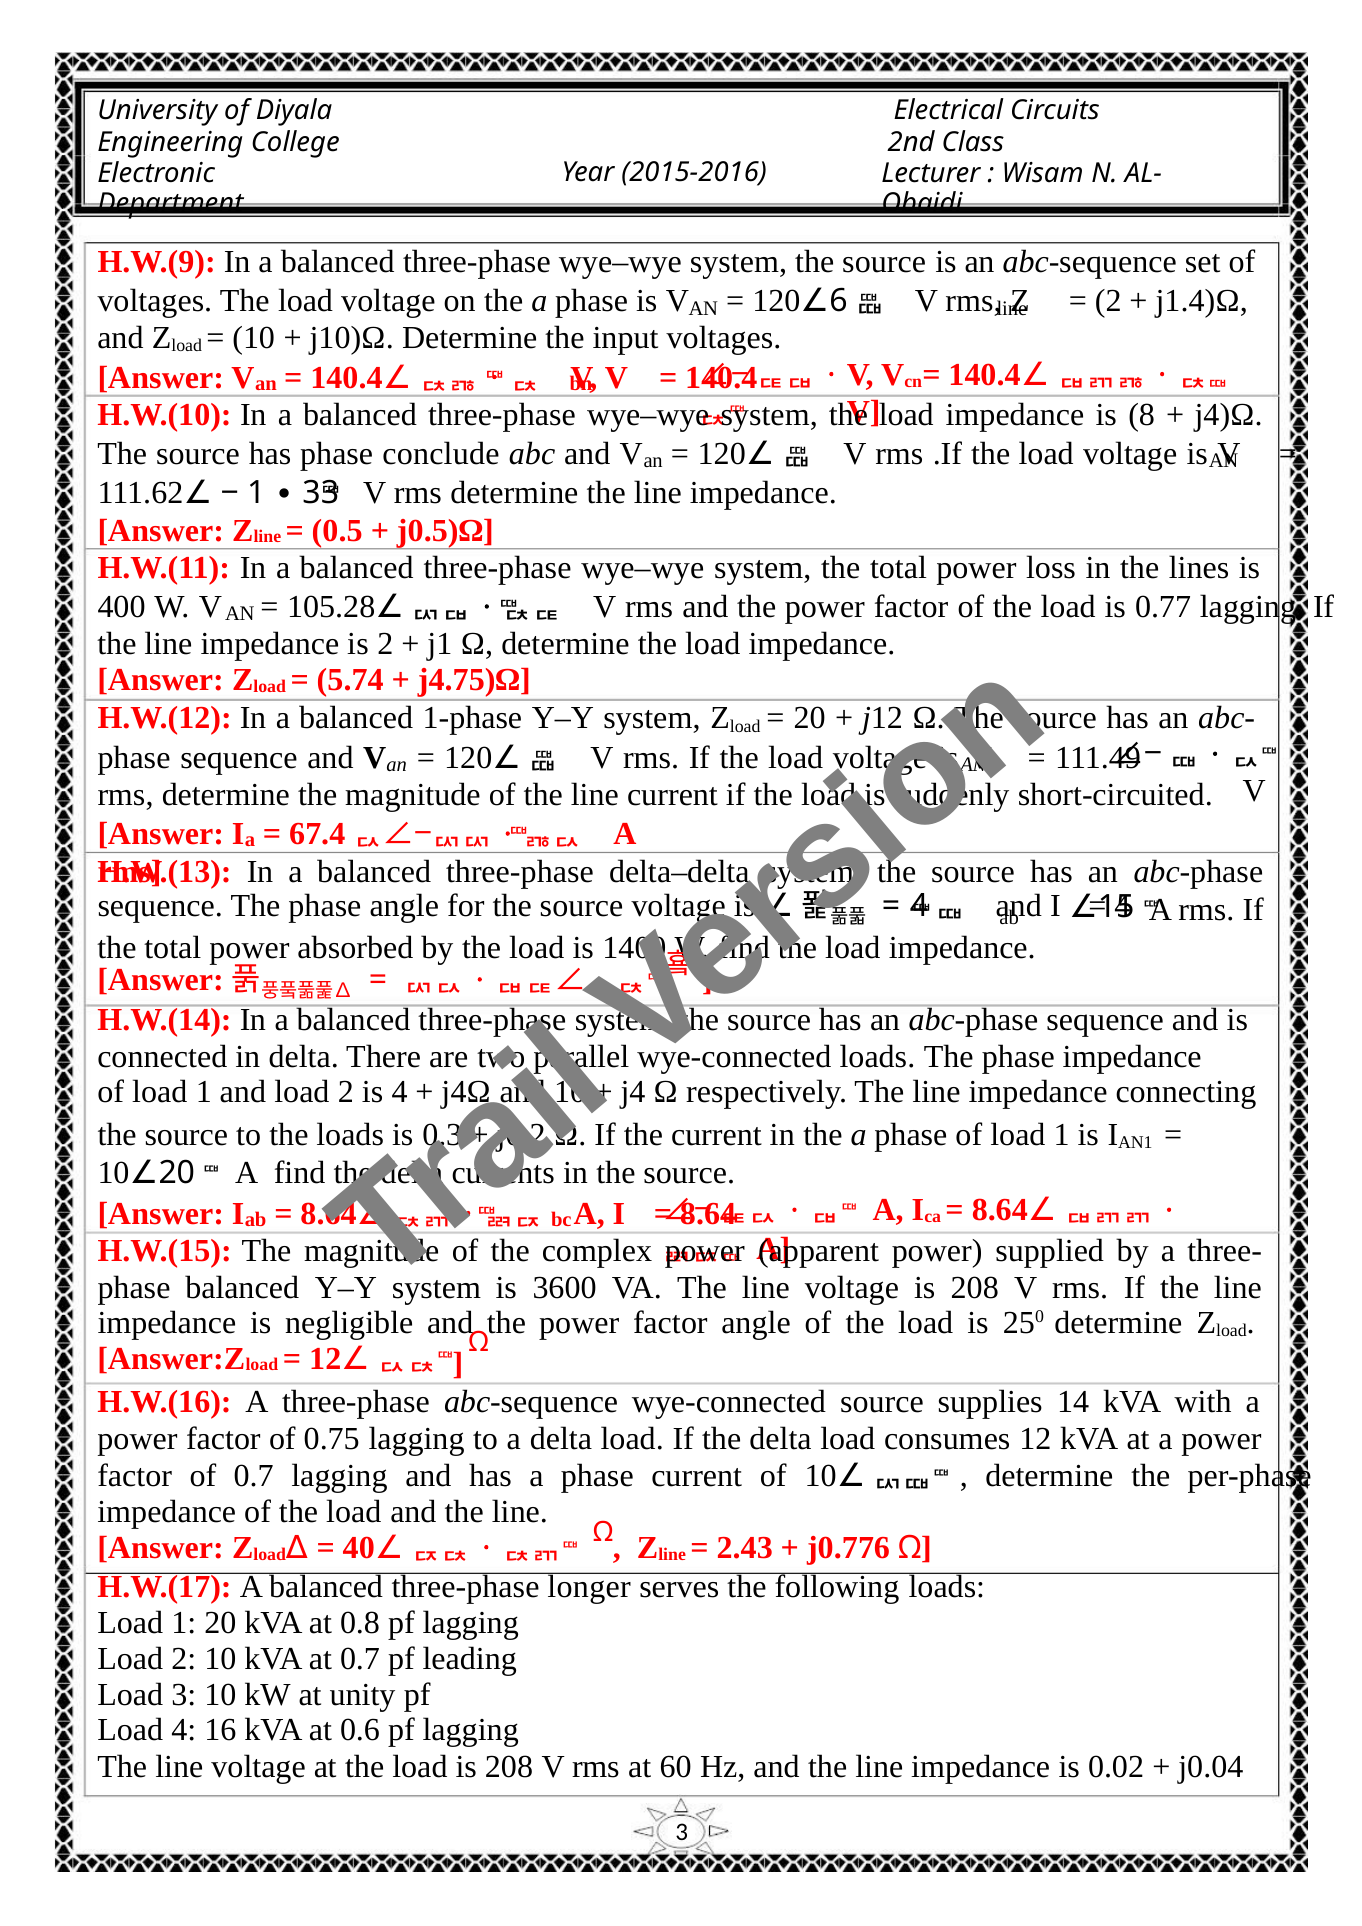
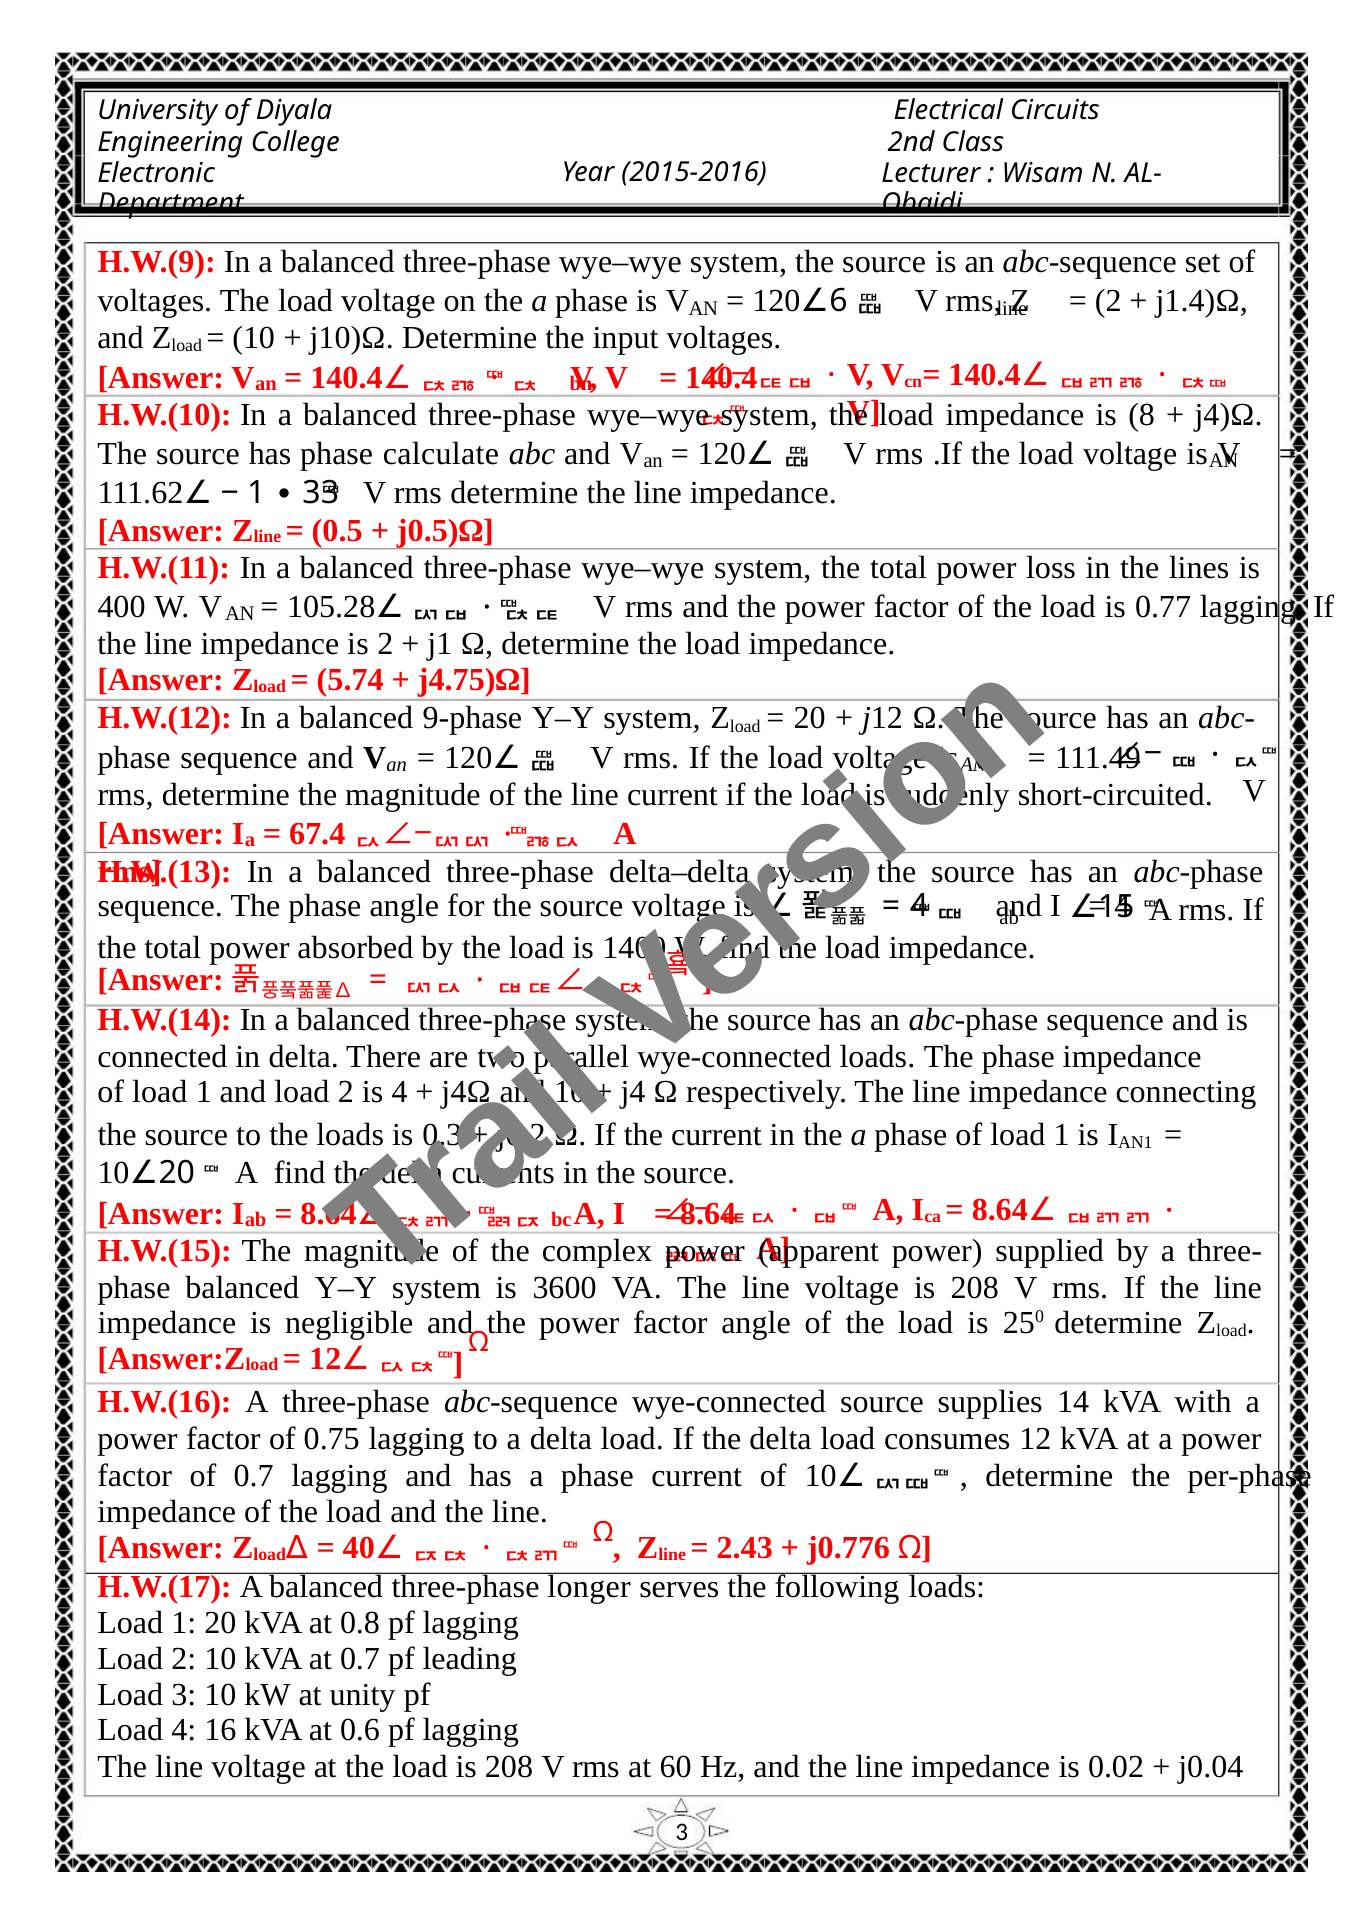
conclude: conclude -> calculate
1-phase: 1-phase -> 9-phase
